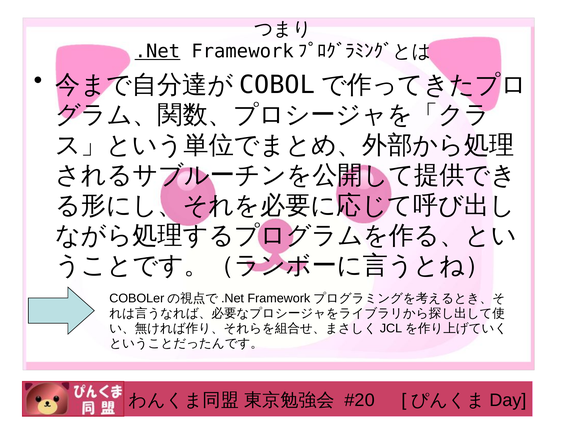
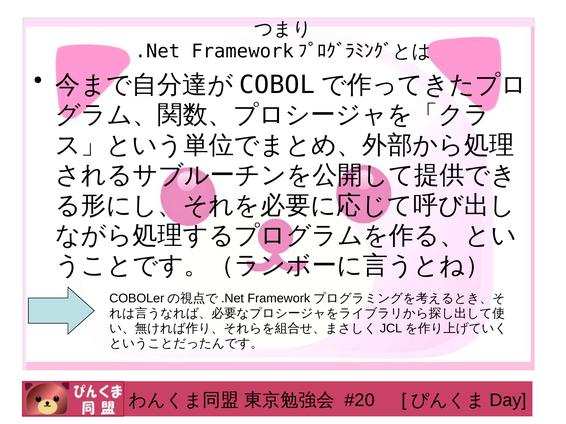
.Net underline: present -> none
